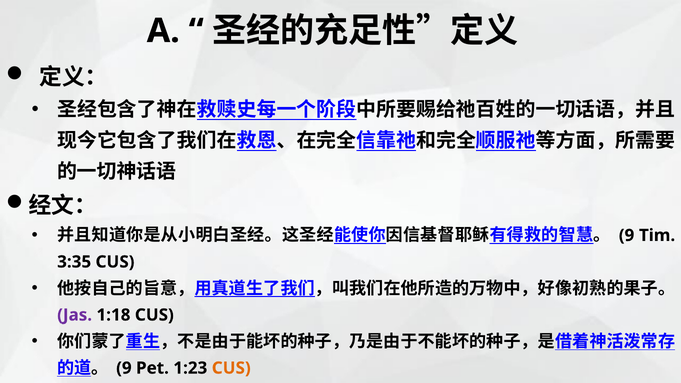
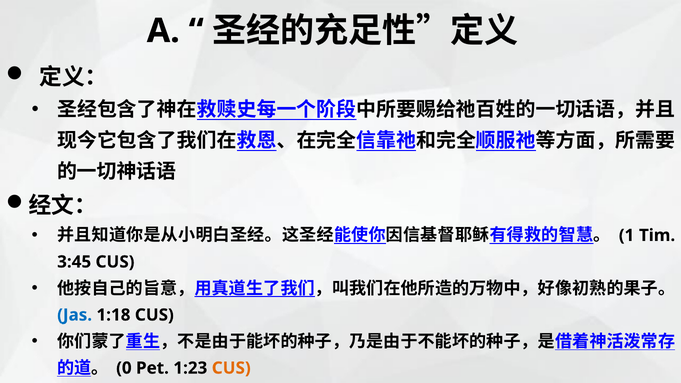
9 at (627, 235): 9 -> 1
3:35: 3:35 -> 3:45
Jas colour: purple -> blue
9 at (124, 368): 9 -> 0
